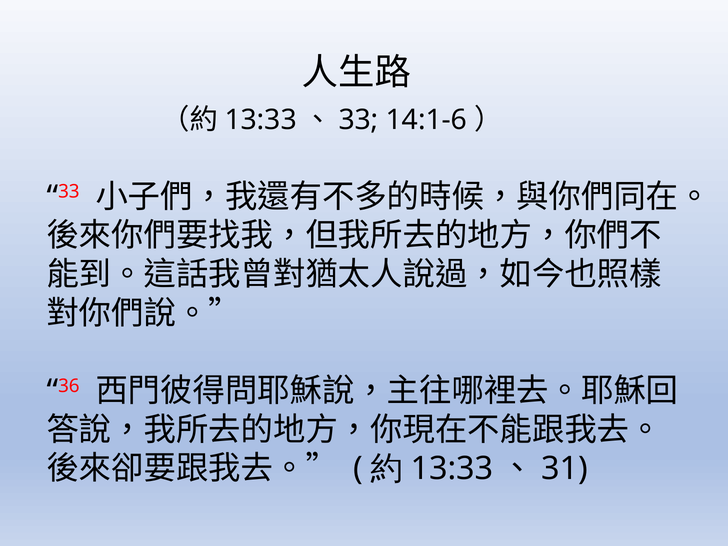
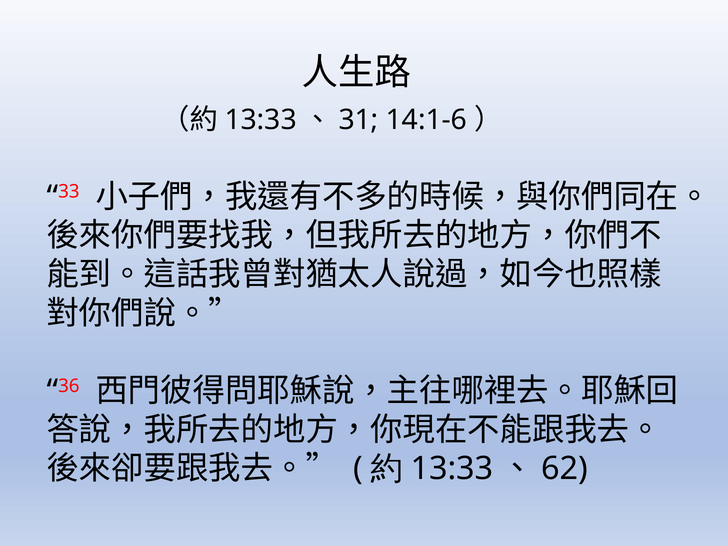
33 at (359, 120): 33 -> 31
31: 31 -> 62
